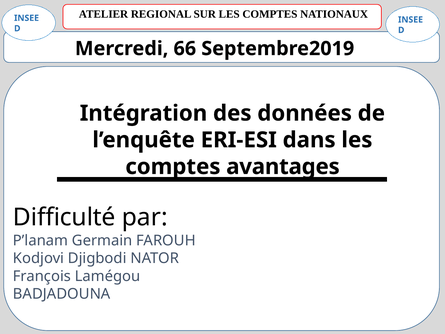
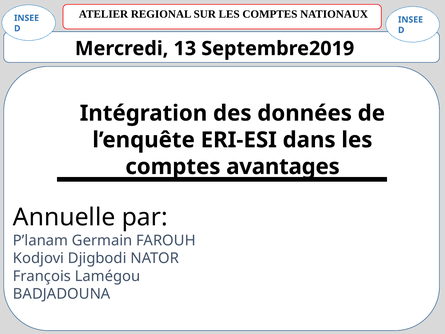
66: 66 -> 13
Difficulté: Difficulté -> Annuelle
